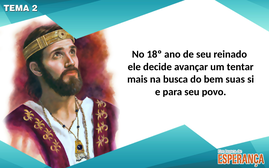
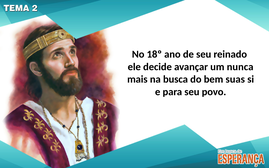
tentar: tentar -> nunca
